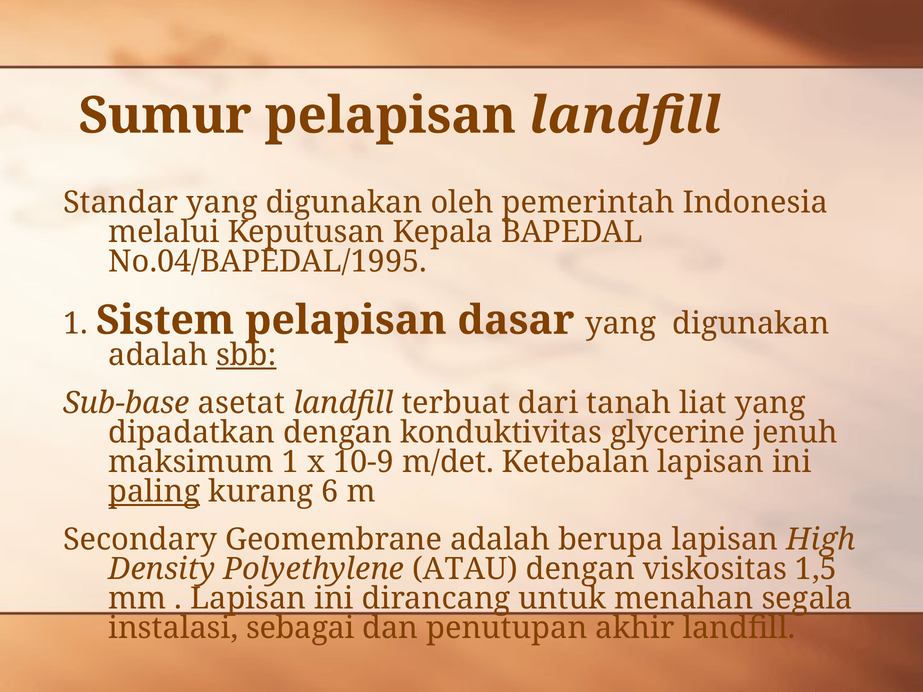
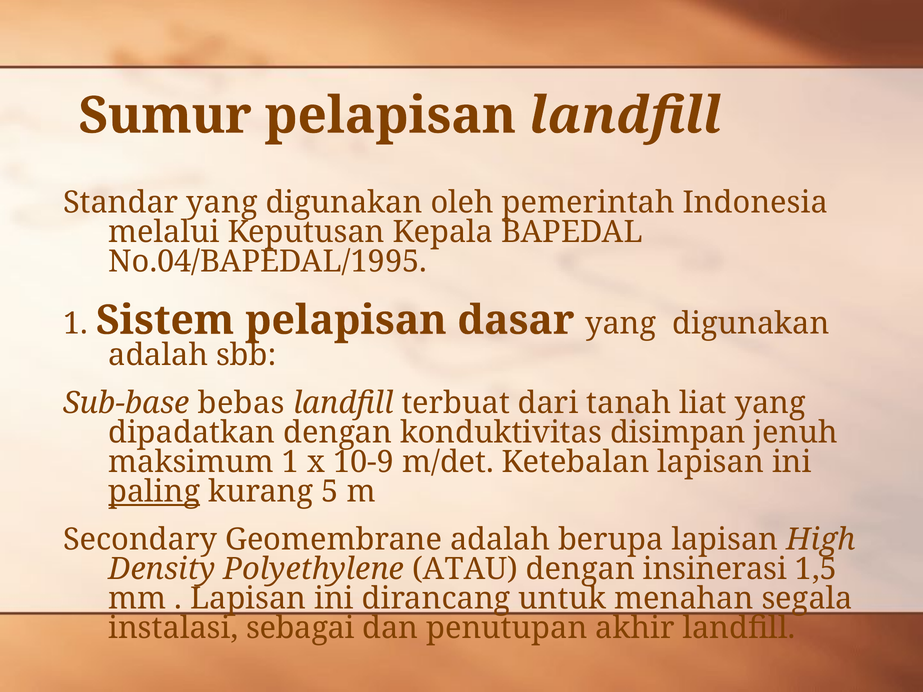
sbb underline: present -> none
asetat: asetat -> bebas
glycerine: glycerine -> disimpan
6: 6 -> 5
viskositas: viskositas -> insinerasi
